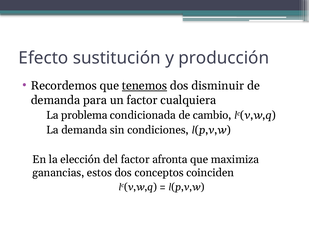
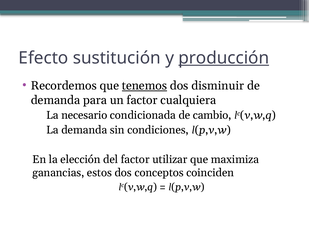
producción underline: none -> present
problema: problema -> necesario
afronta: afronta -> utilizar
